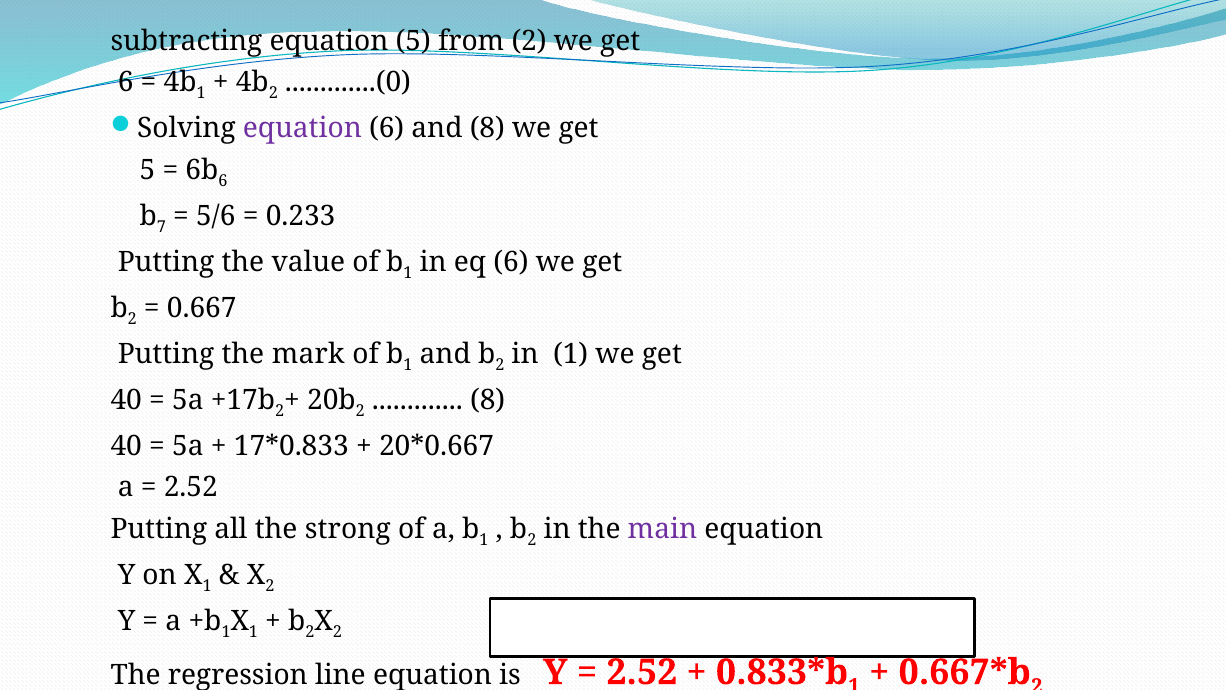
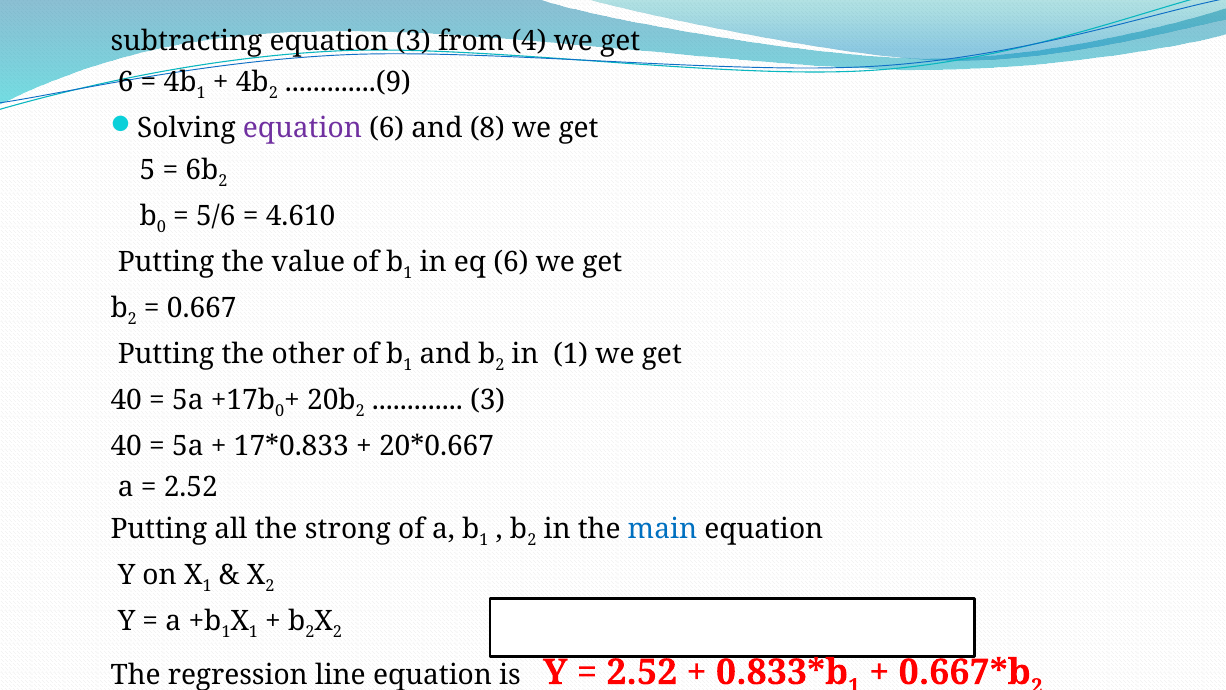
equation 5: 5 -> 3
from 2: 2 -> 4
.............(0: .............(0 -> .............(9
6 at (223, 181): 6 -> 2
7 at (161, 227): 7 -> 0
0.233: 0.233 -> 4.610
mark: mark -> other
2 at (280, 411): 2 -> 0
8 at (488, 400): 8 -> 3
main colour: purple -> blue
